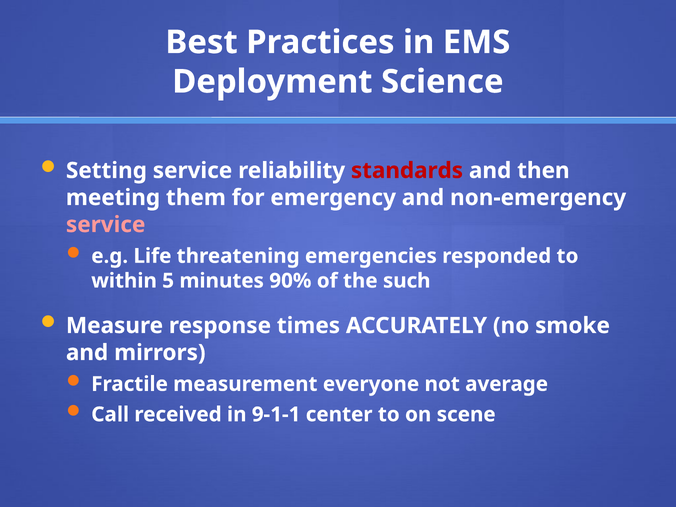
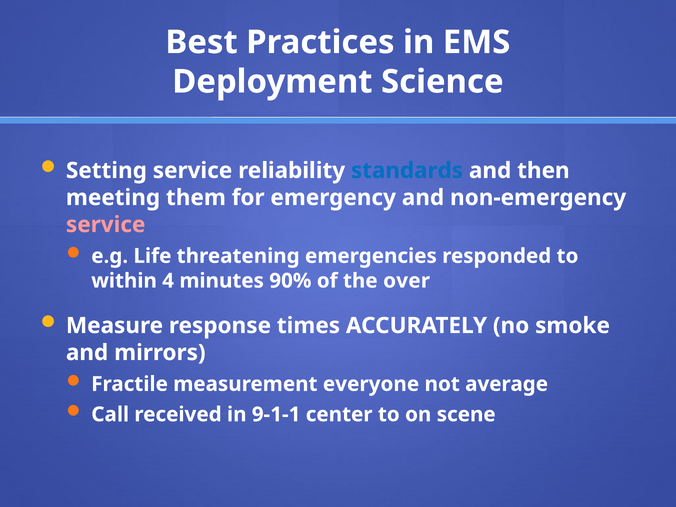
standards colour: red -> blue
5: 5 -> 4
such: such -> over
